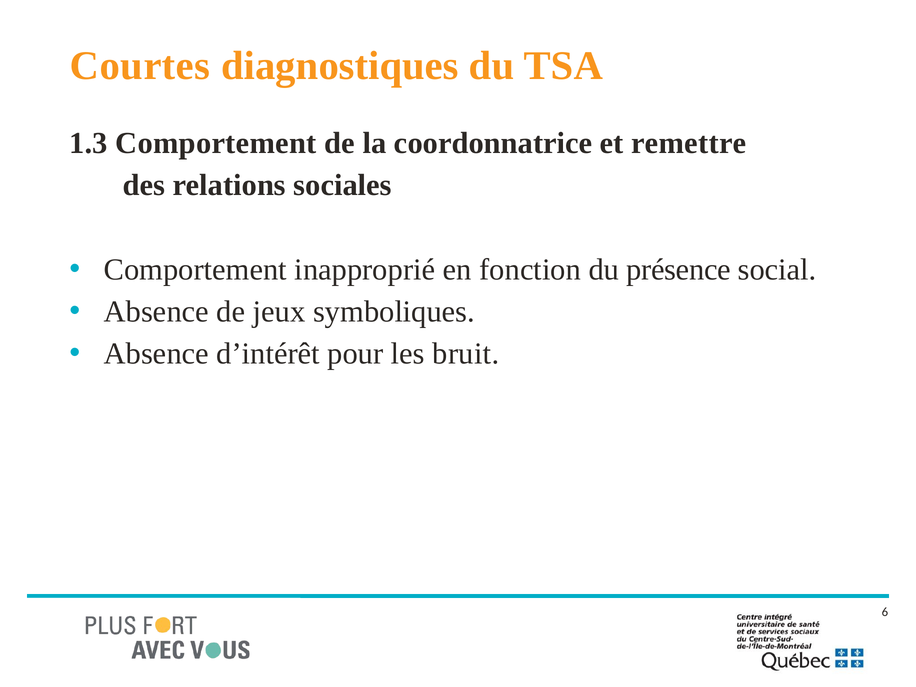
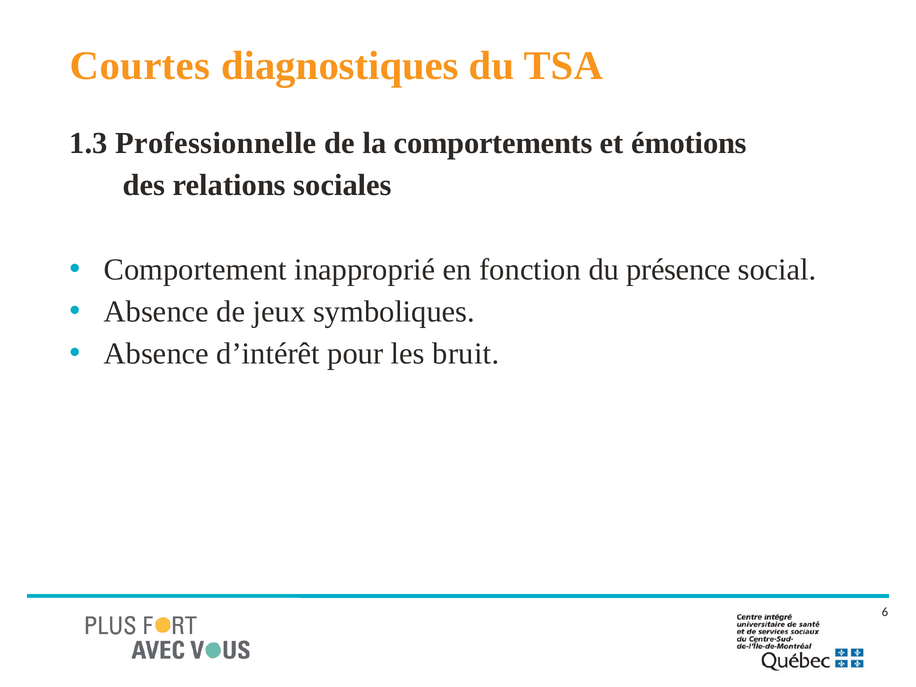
1.3 Comportement: Comportement -> Professionnelle
coordonnatrice: coordonnatrice -> comportements
remettre: remettre -> émotions
